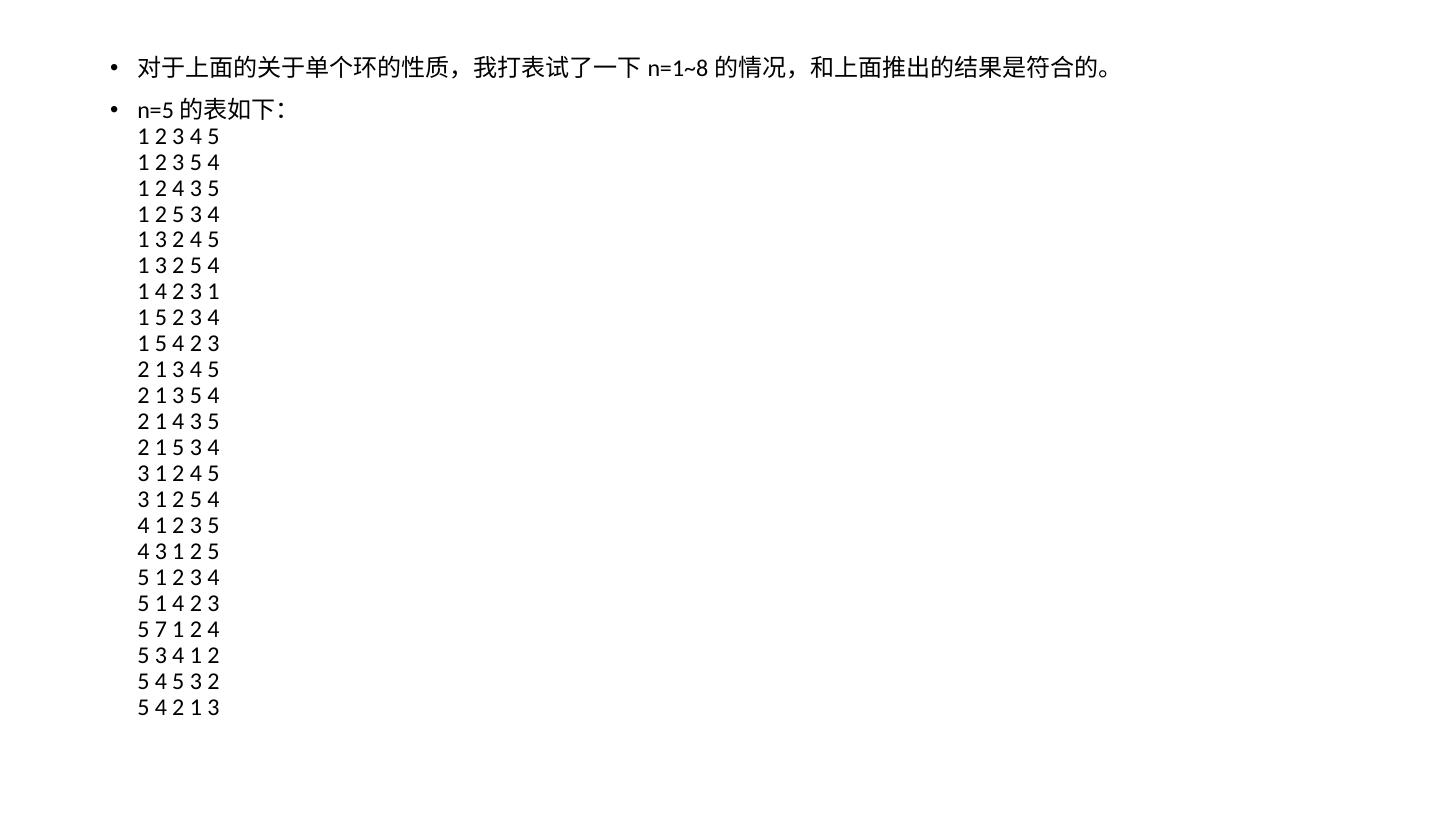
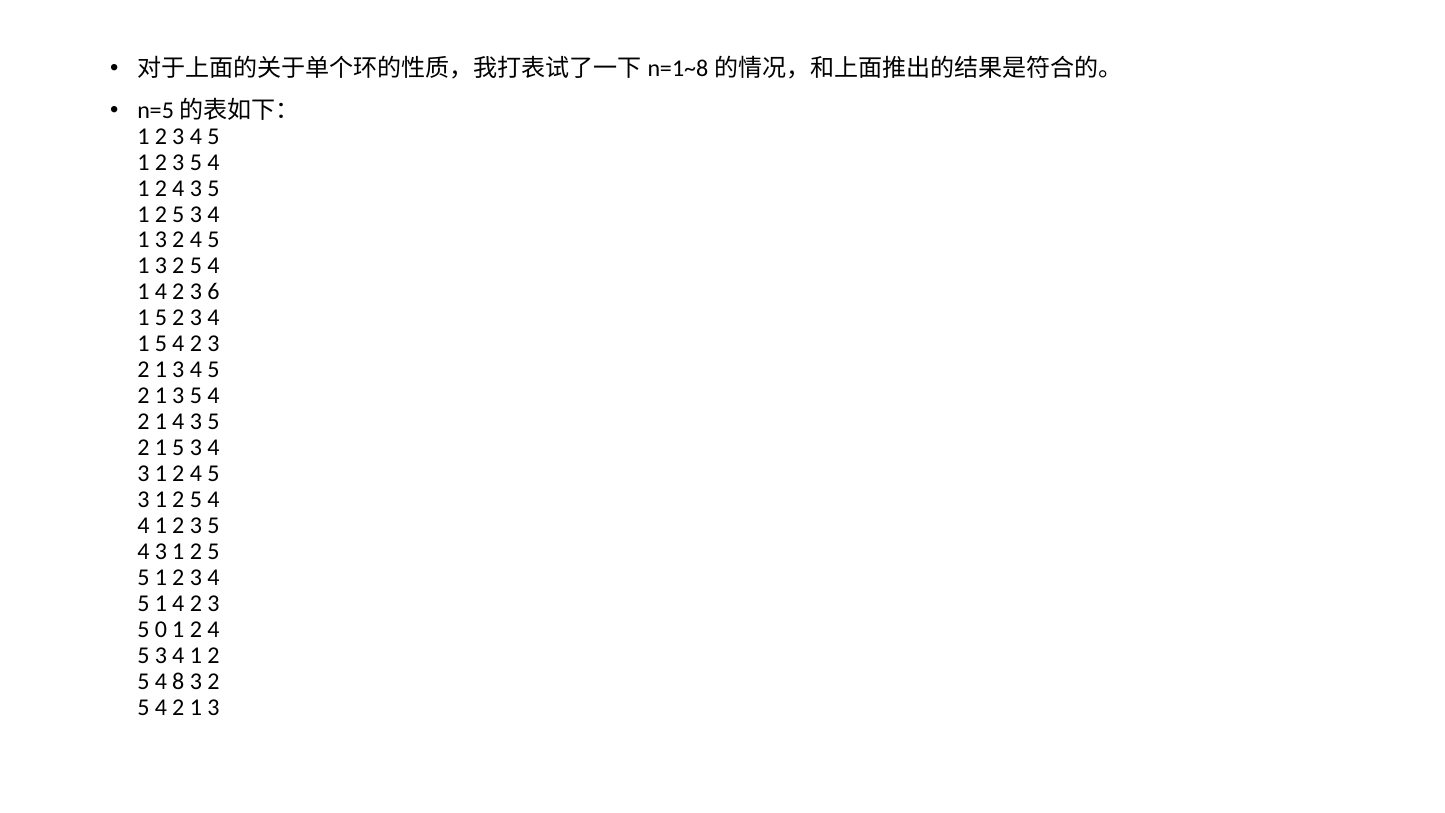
2 3 1: 1 -> 6
7: 7 -> 0
5 4 5: 5 -> 8
